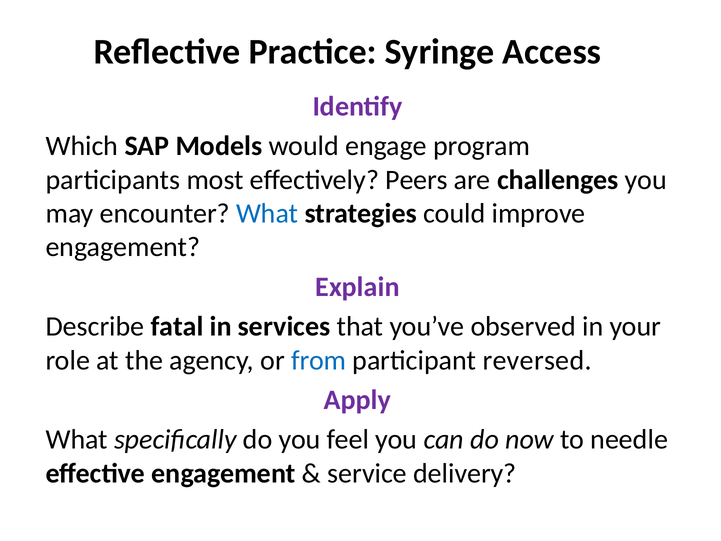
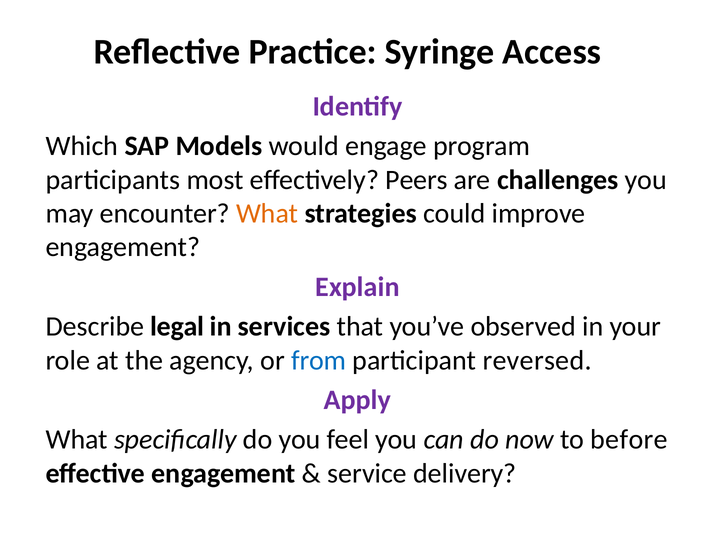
What at (267, 213) colour: blue -> orange
fatal: fatal -> legal
needle: needle -> before
